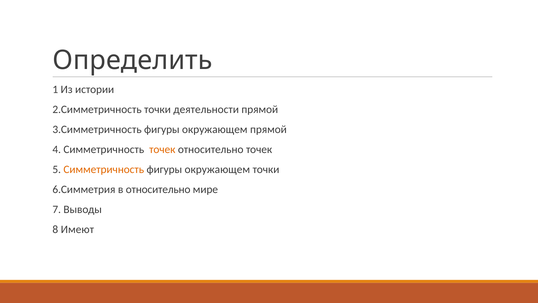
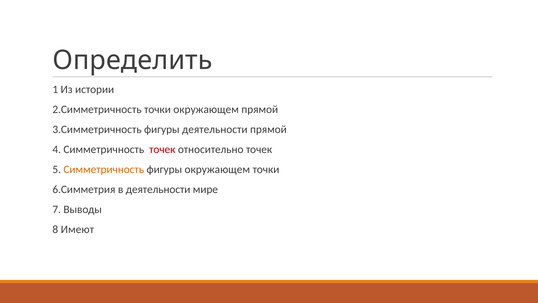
точки деятельности: деятельности -> окружающем
3.Симметричность фигуры окружающем: окружающем -> деятельности
точек at (162, 149) colour: orange -> red
в относительно: относительно -> деятельности
